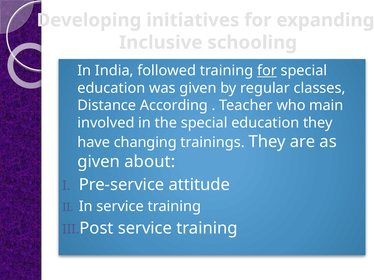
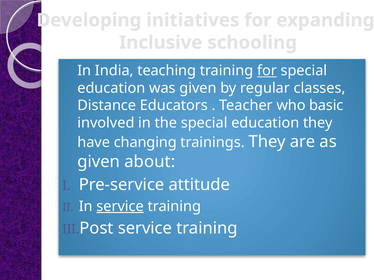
followed: followed -> teaching
According: According -> Educators
main: main -> basic
service at (120, 207) underline: none -> present
